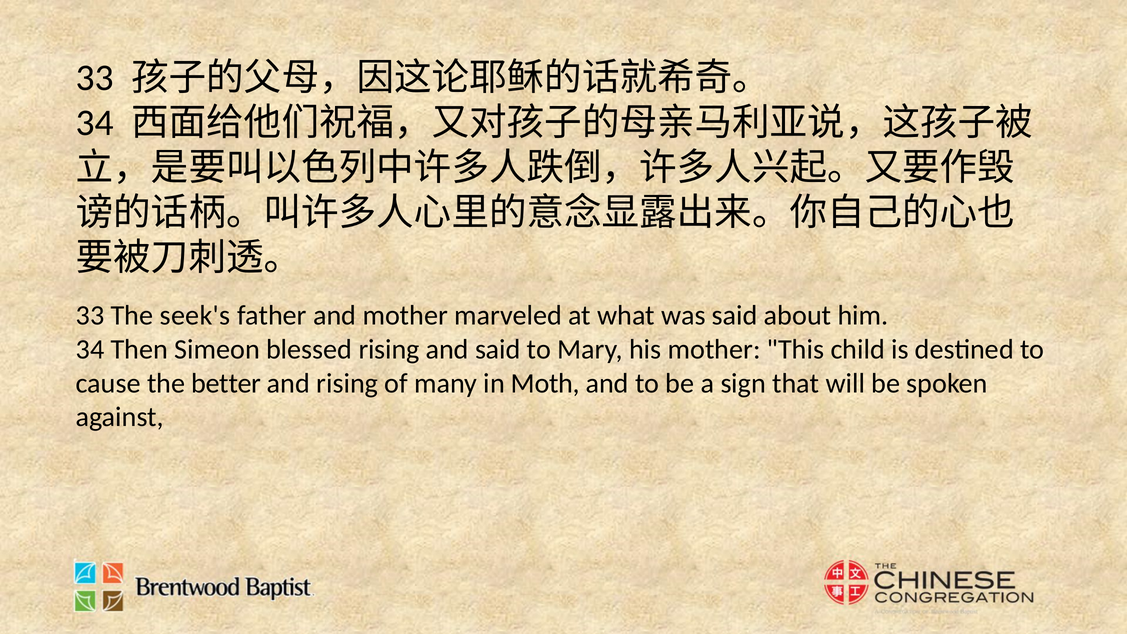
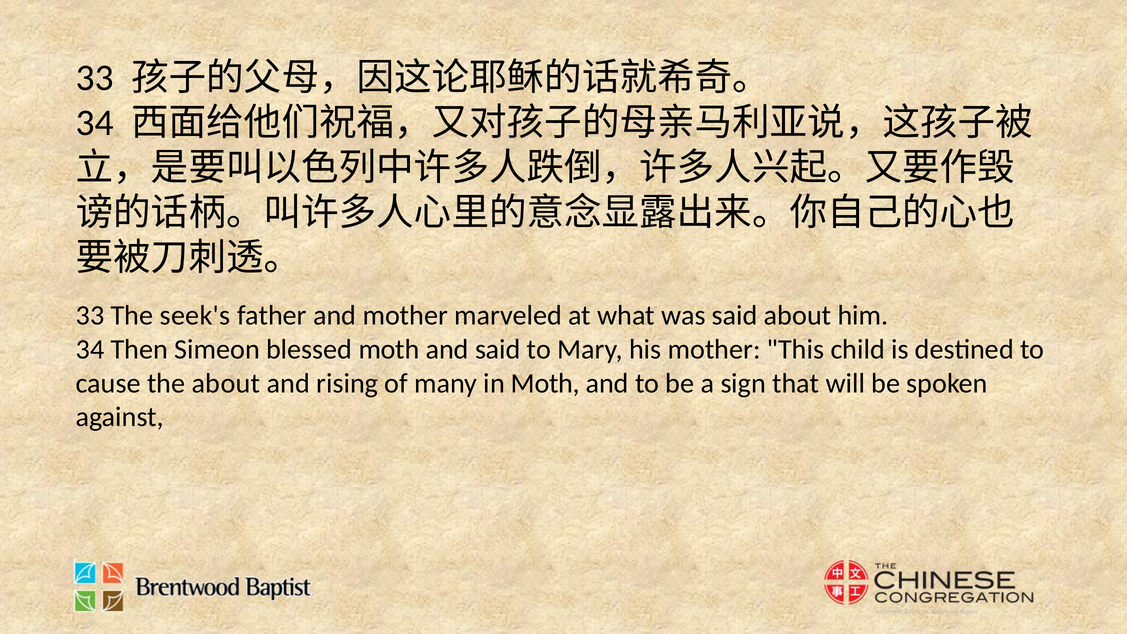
blessed rising: rising -> moth
the better: better -> about
